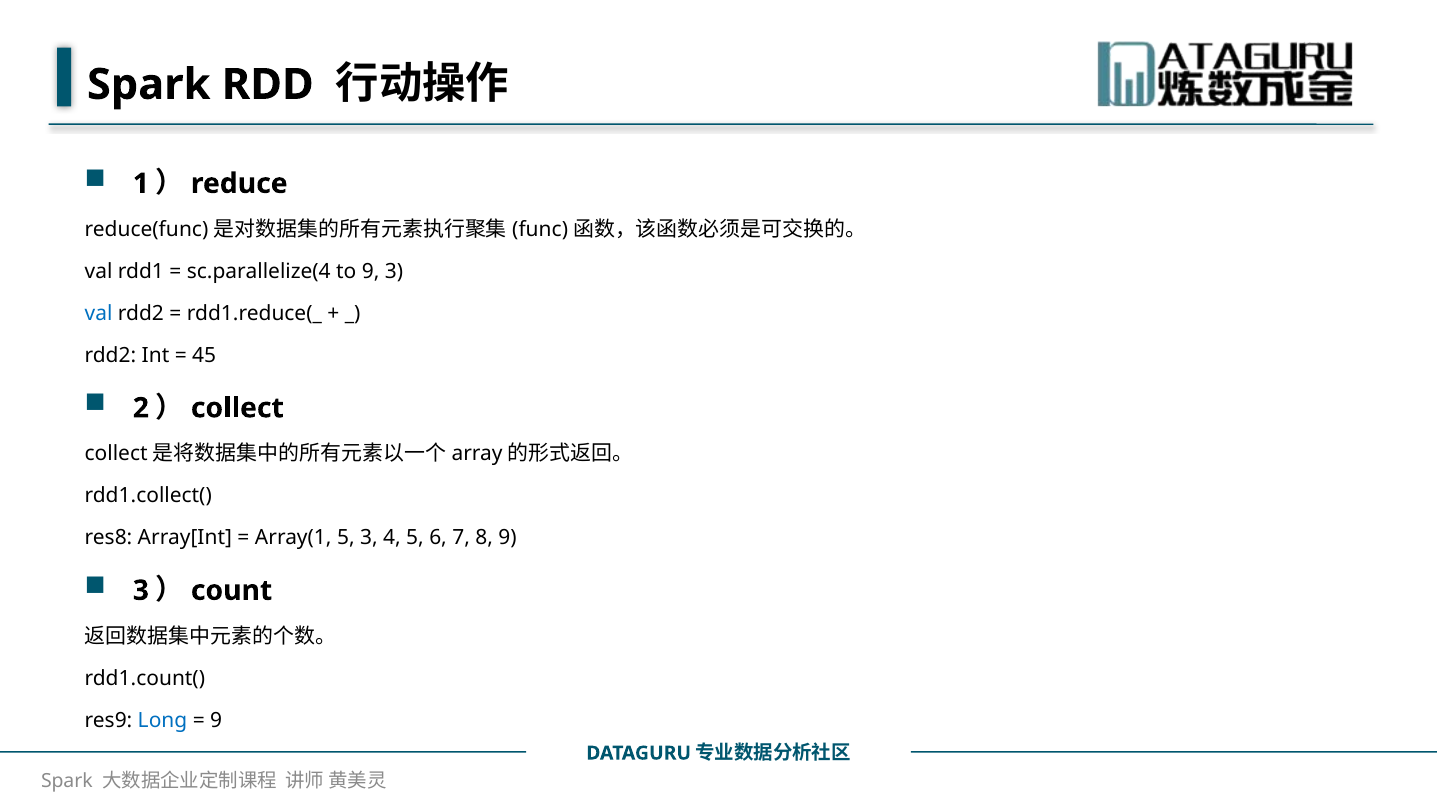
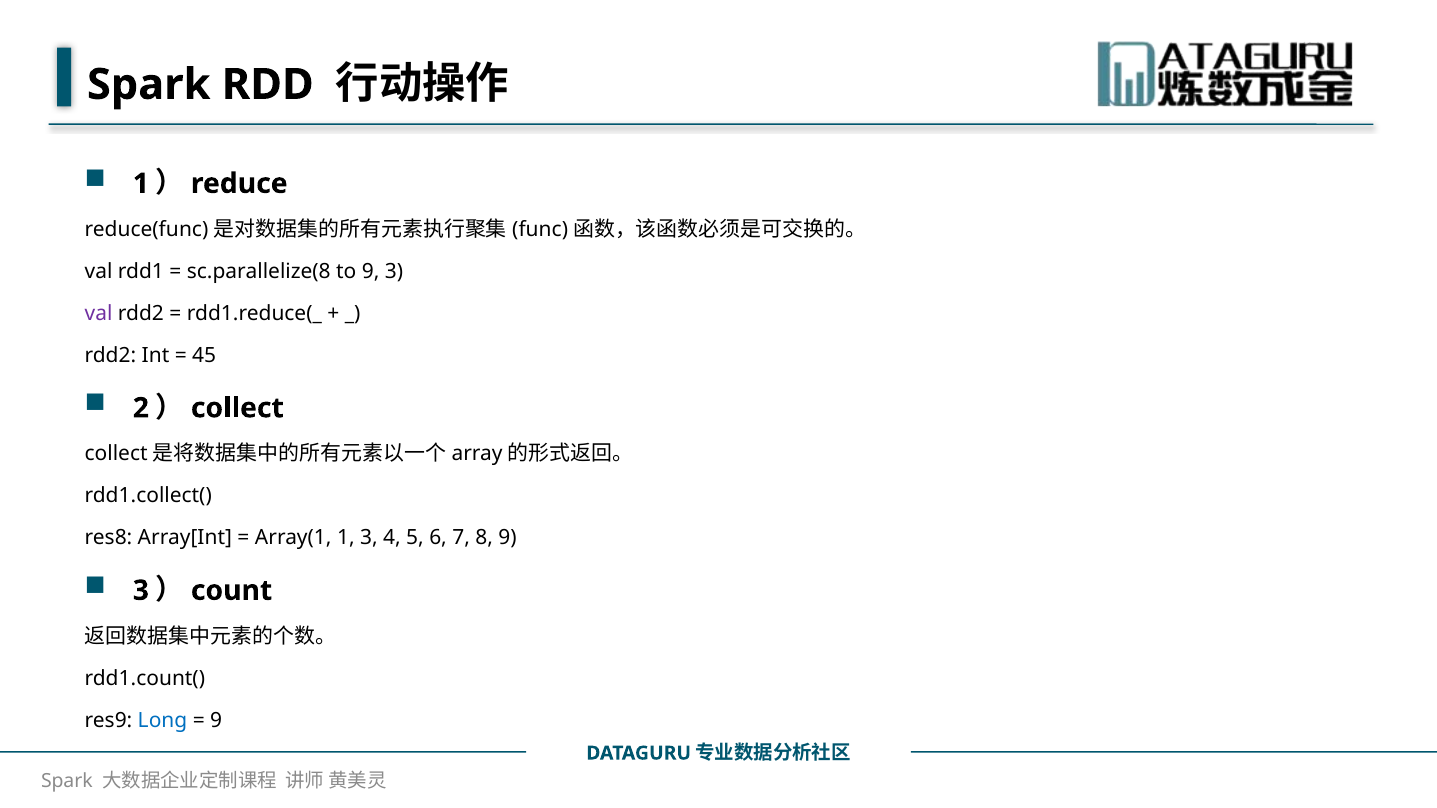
sc.parallelize(4: sc.parallelize(4 -> sc.parallelize(8
val at (99, 313) colour: blue -> purple
Array(1 5: 5 -> 1
